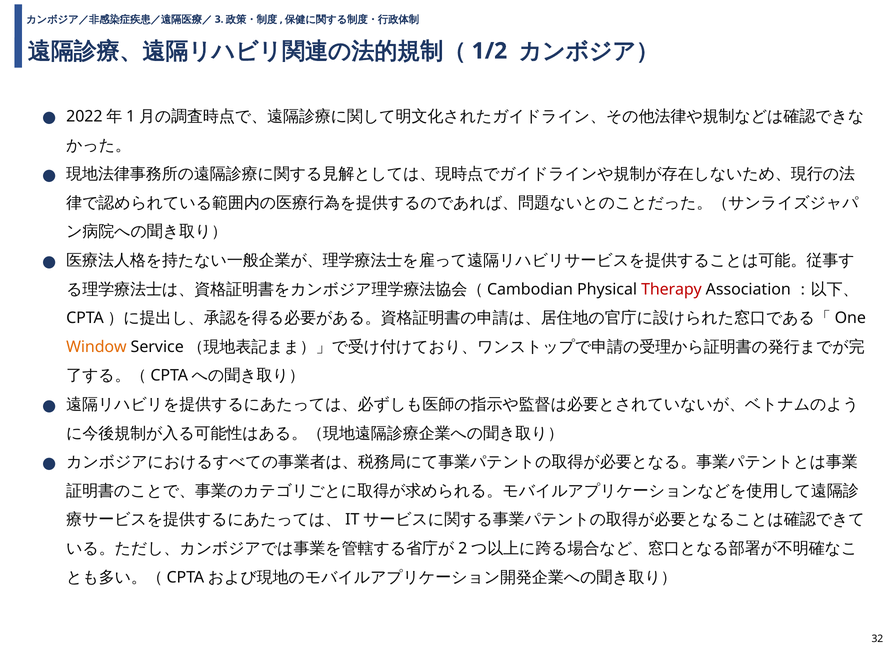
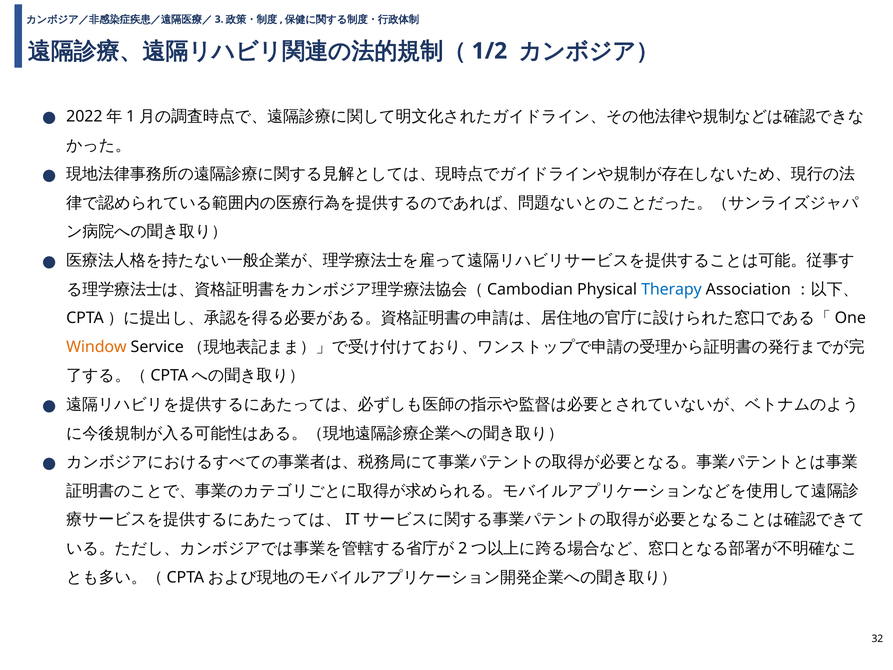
Therapy colour: red -> blue
